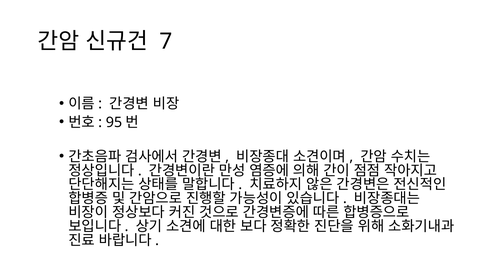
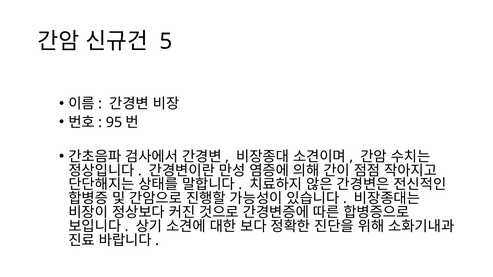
7: 7 -> 5
